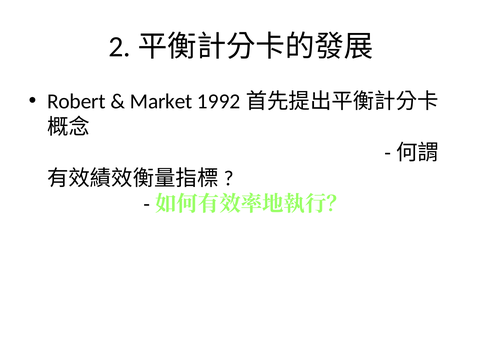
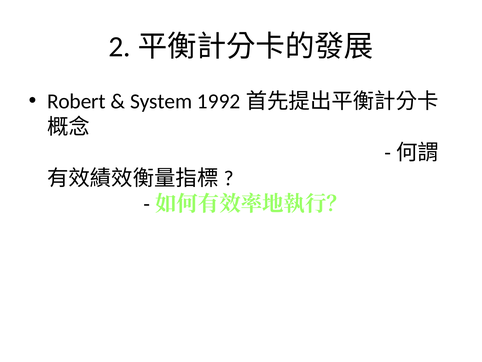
Market: Market -> System
